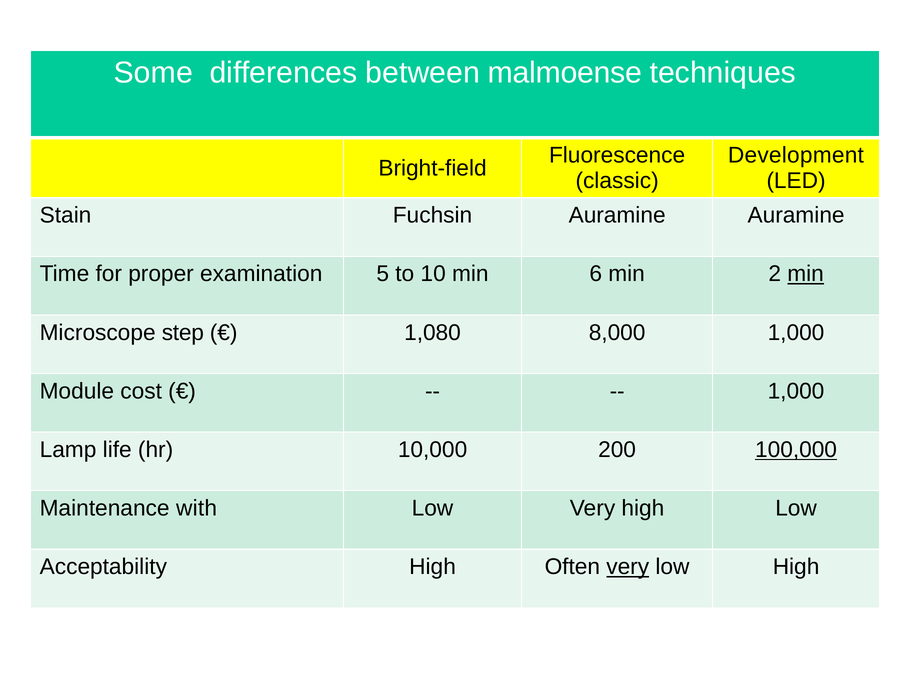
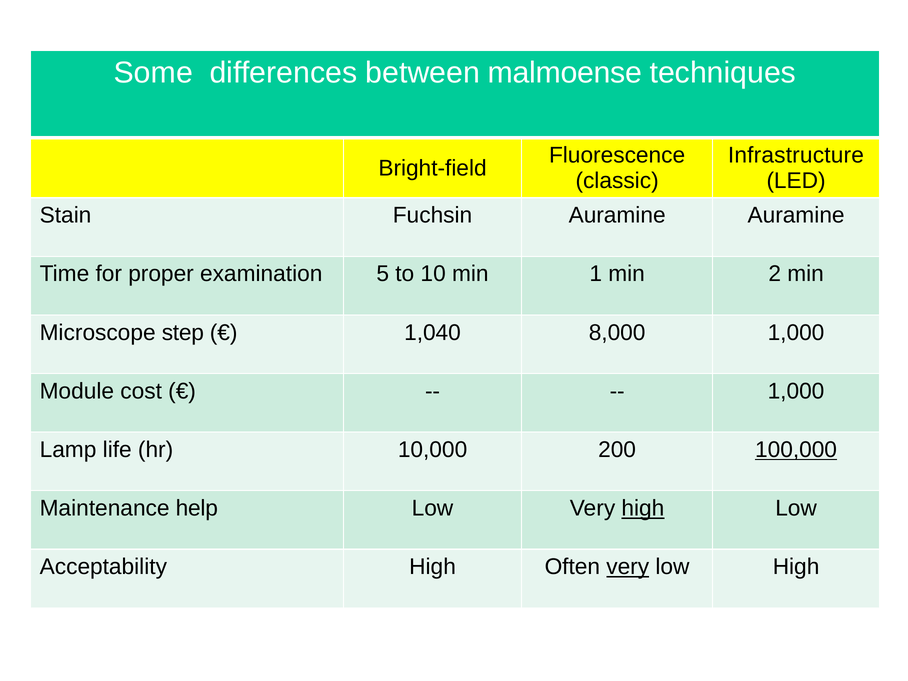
Development: Development -> Infrastructure
6: 6 -> 1
min at (806, 274) underline: present -> none
1,080: 1,080 -> 1,040
with: with -> help
high at (643, 508) underline: none -> present
